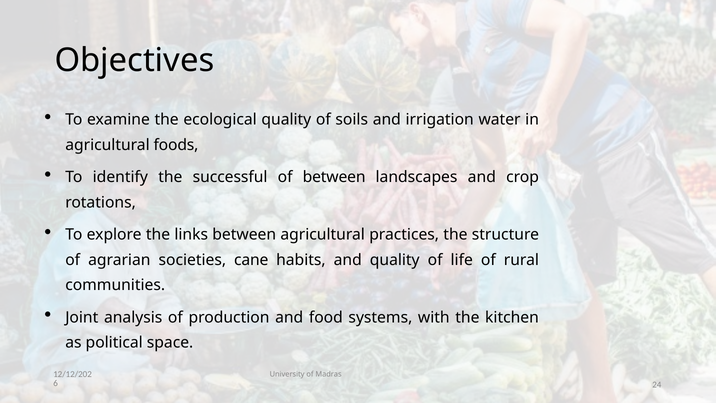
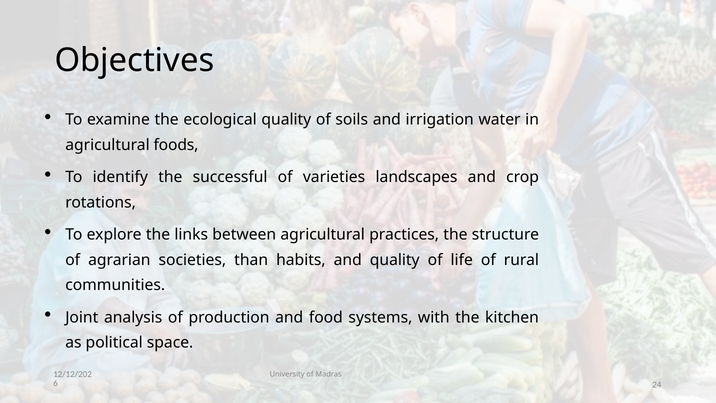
of between: between -> varieties
cane: cane -> than
